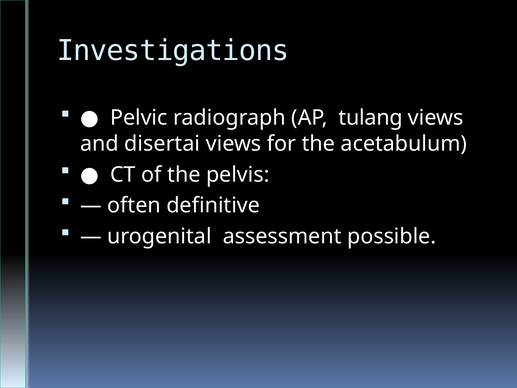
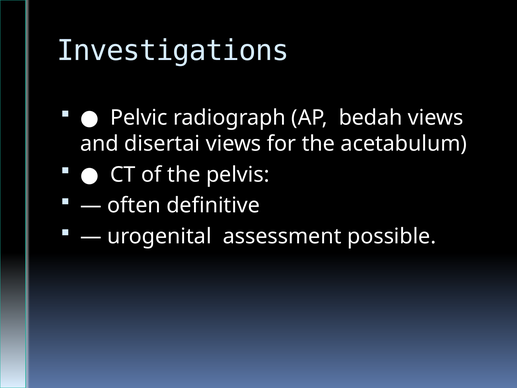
tulang: tulang -> bedah
